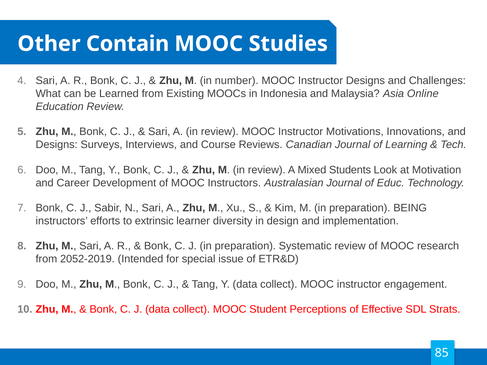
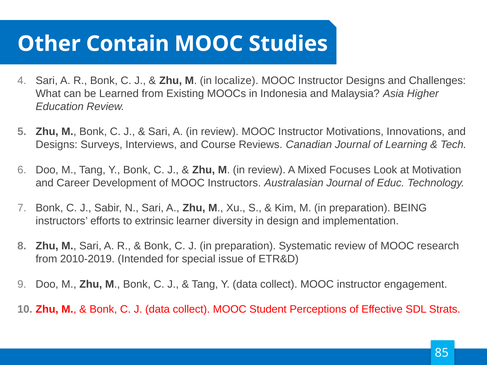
number: number -> localize
Online: Online -> Higher
Students: Students -> Focuses
2052-2019: 2052-2019 -> 2010-2019
